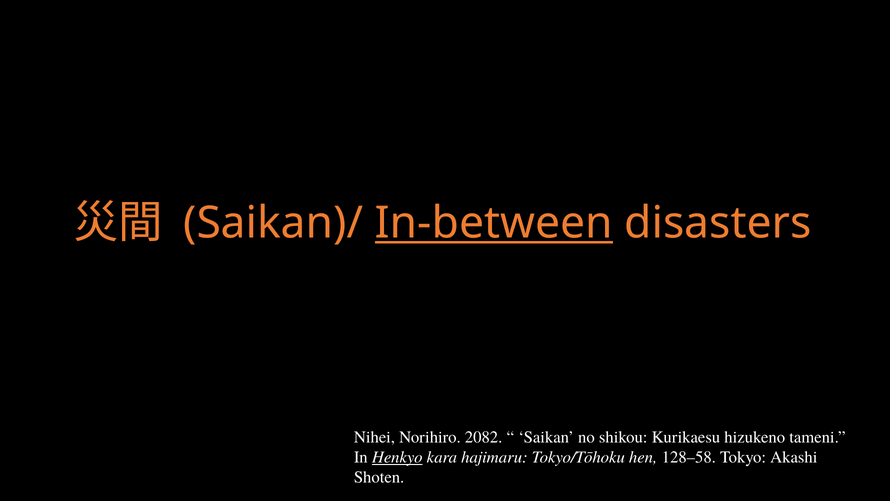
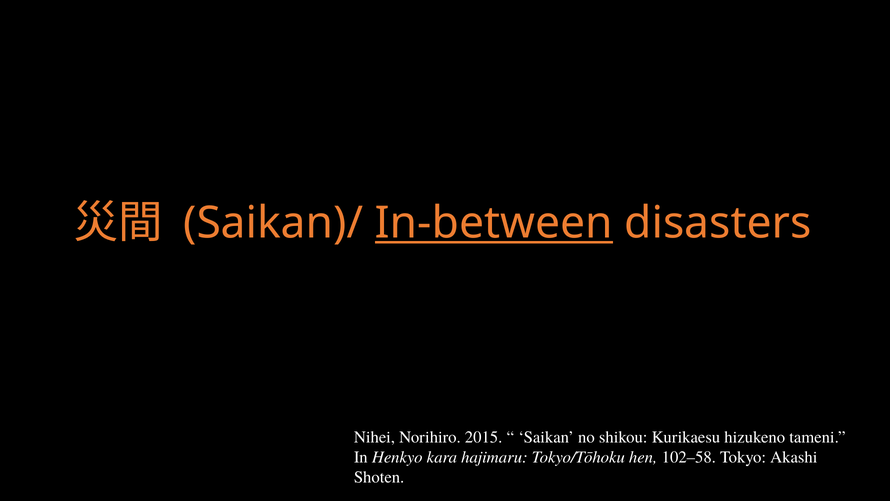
2082: 2082 -> 2015
Henkyo underline: present -> none
128–58: 128–58 -> 102–58
